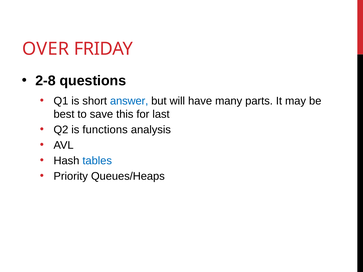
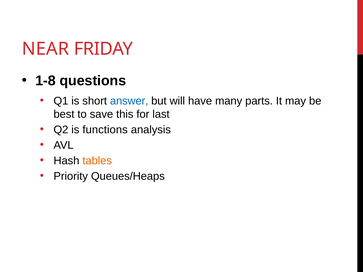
OVER: OVER -> NEAR
2-8: 2-8 -> 1-8
tables colour: blue -> orange
